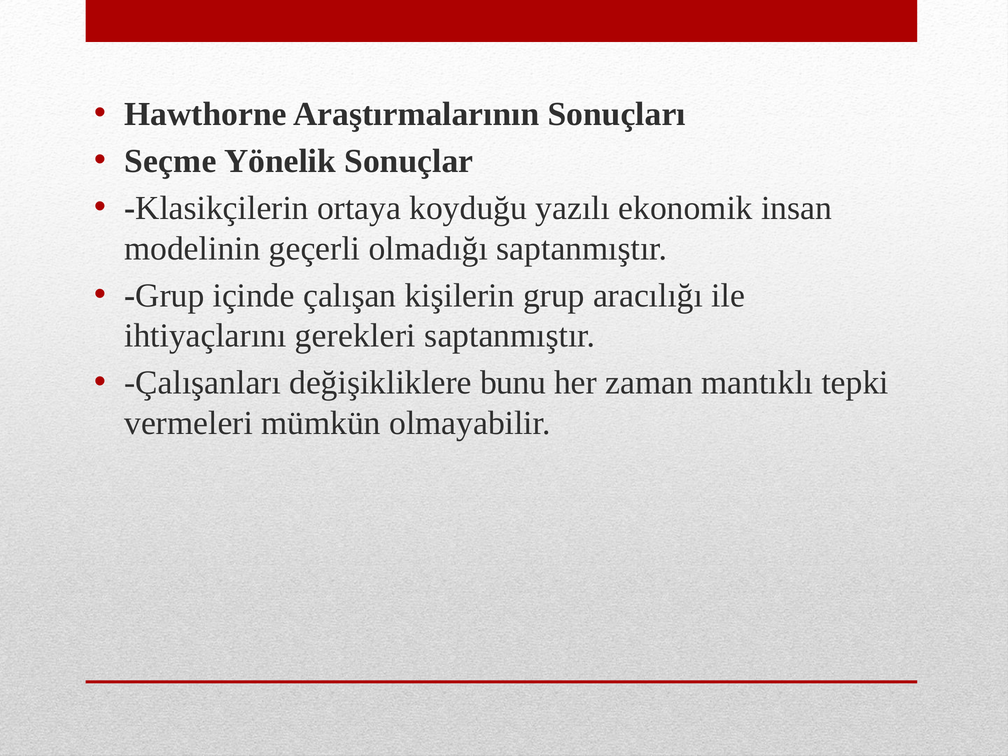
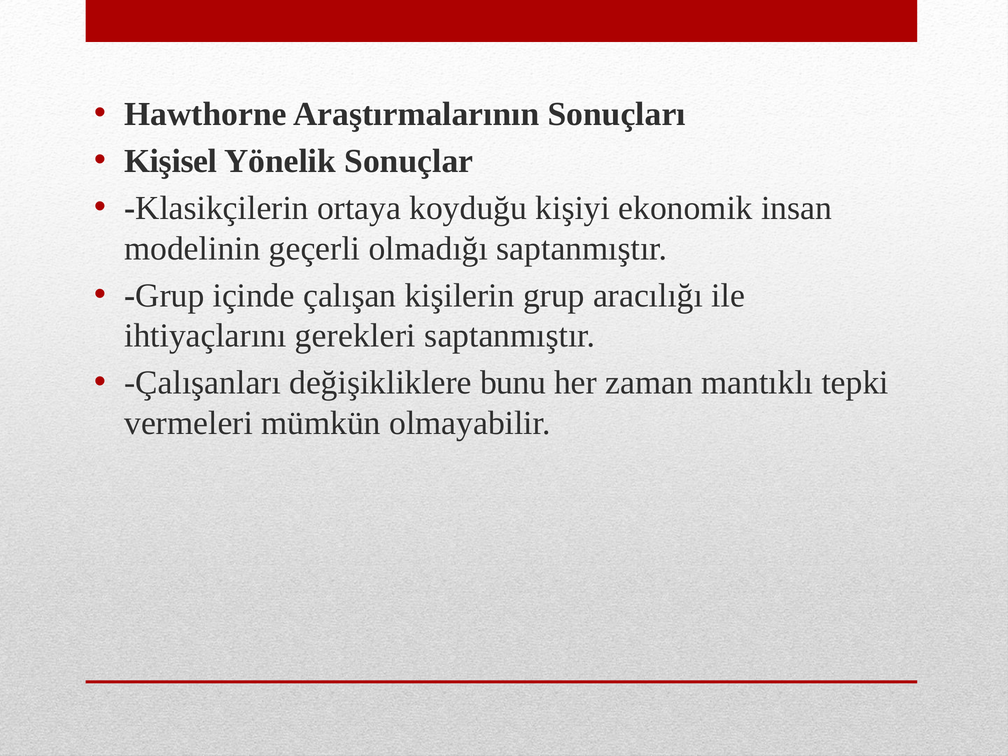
Seçme: Seçme -> Kişisel
yazılı: yazılı -> kişiyi
